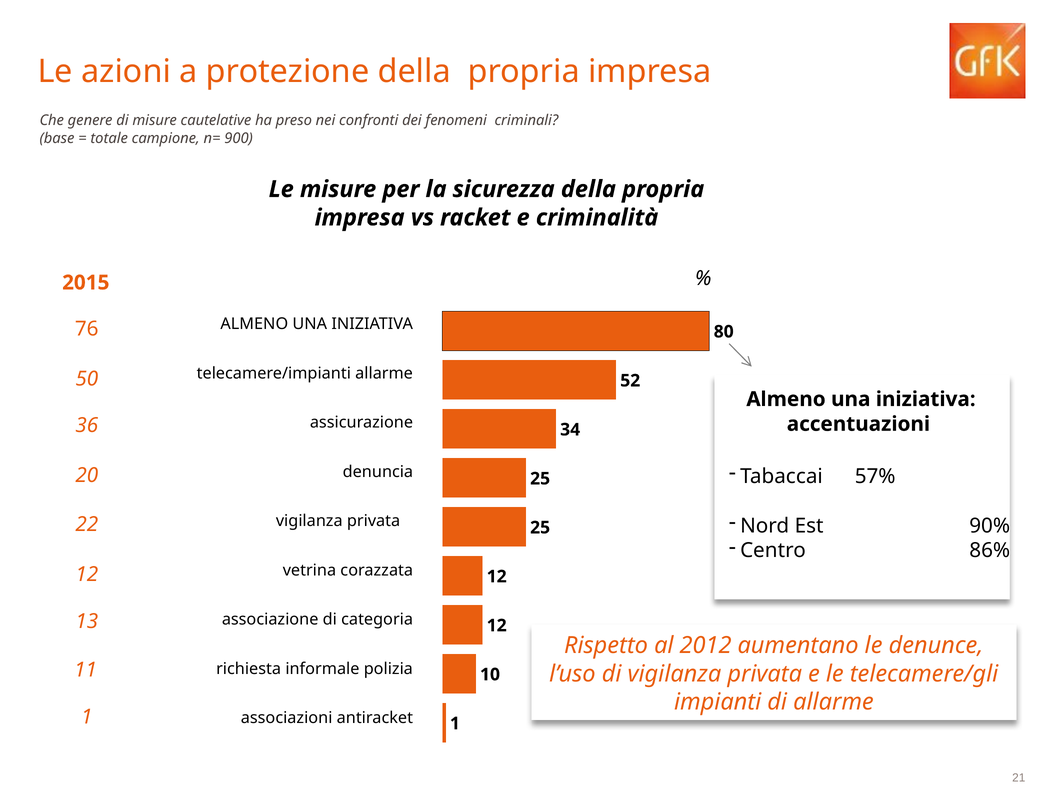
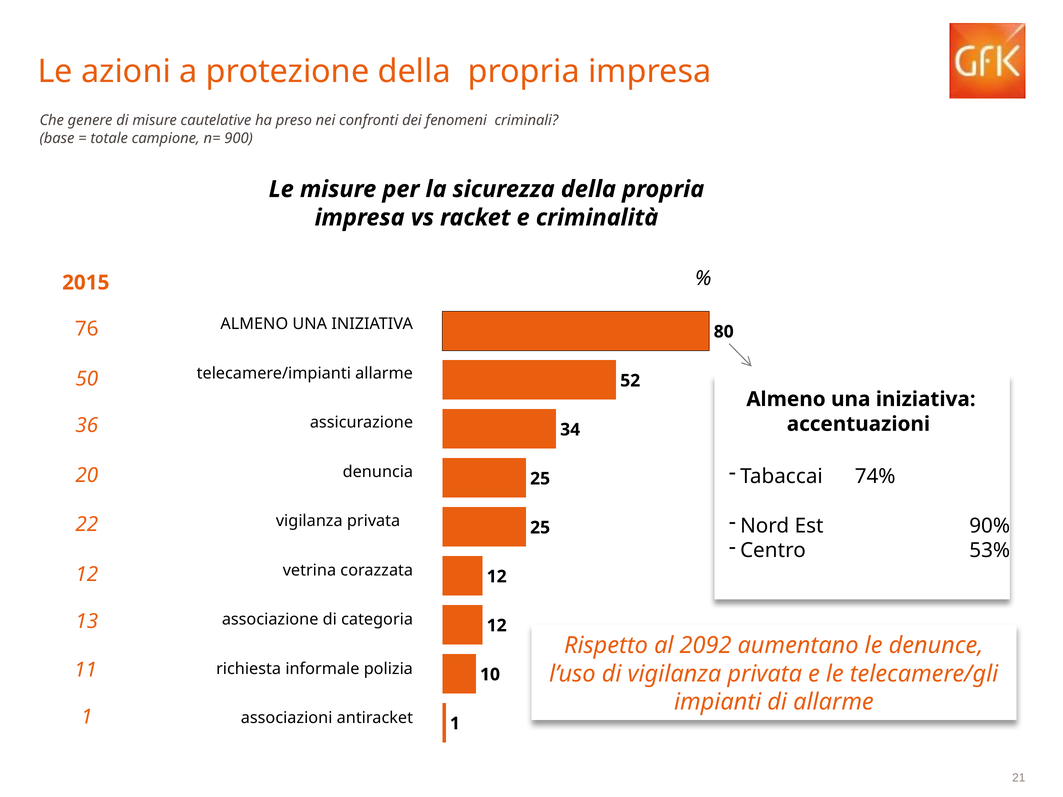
57%: 57% -> 74%
86%: 86% -> 53%
2012: 2012 -> 2092
